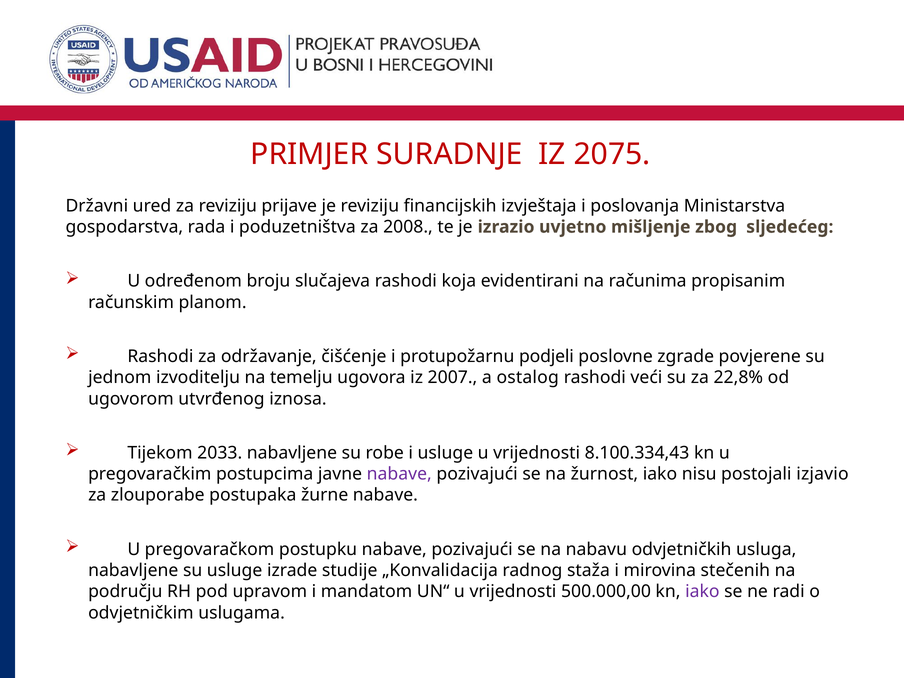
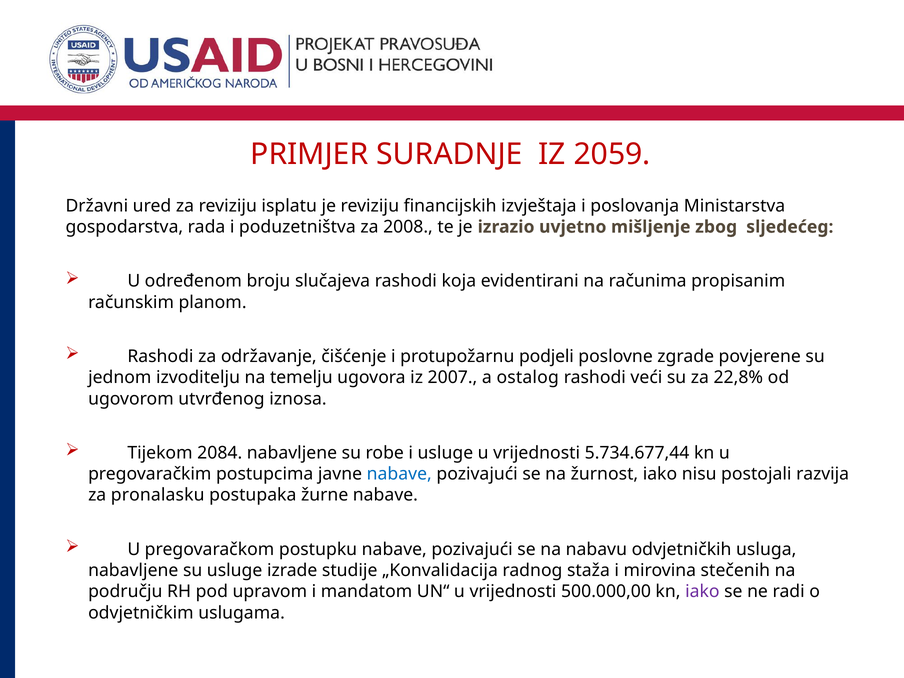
2075: 2075 -> 2059
prijave: prijave -> isplatu
2033: 2033 -> 2084
8.100.334,43: 8.100.334,43 -> 5.734.677,44
nabave at (399, 474) colour: purple -> blue
izjavio: izjavio -> razvija
zlouporabe: zlouporabe -> pronalasku
